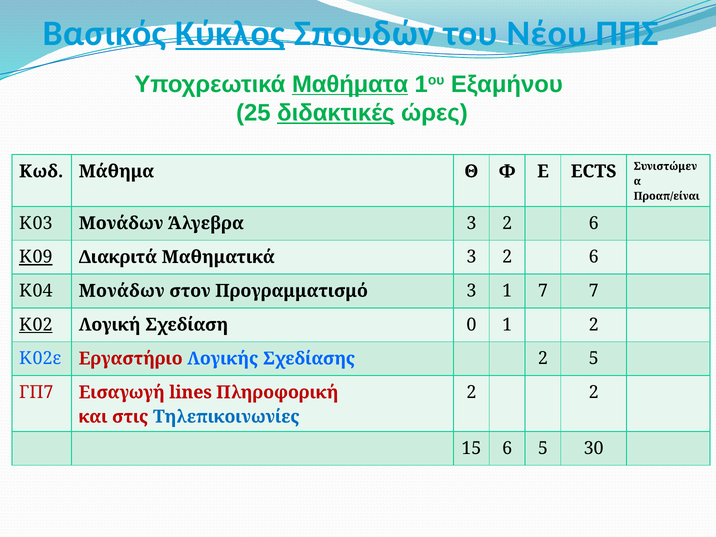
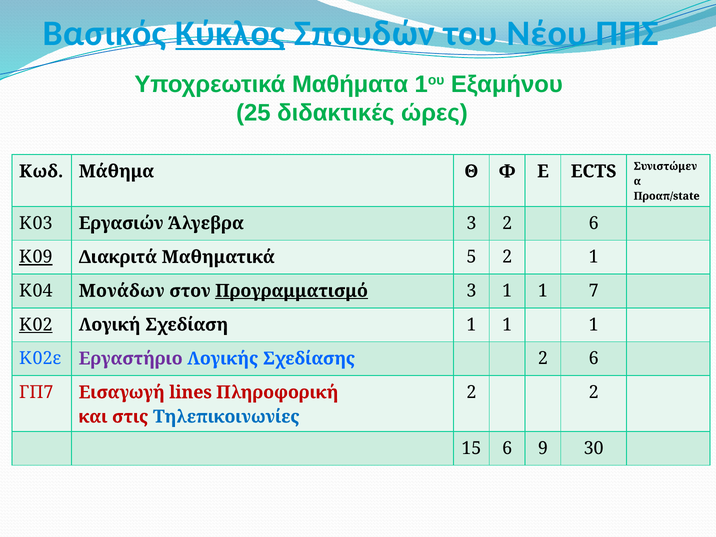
Μαθήματα underline: present -> none
διδακτικές underline: present -> none
Προαπ/είναι: Προαπ/είναι -> Προαπ/state
Κ03 Μονάδων: Μονάδων -> Εργασιών
Μαθηματικά 3: 3 -> 5
6 at (594, 257): 6 -> 1
Προγραμματισμό underline: none -> present
3 1 7: 7 -> 1
Σχεδίαση 0: 0 -> 1
2 at (594, 325): 2 -> 1
Εργαστήριο colour: red -> purple
Σχεδίασης 2 5: 5 -> 6
6 5: 5 -> 9
